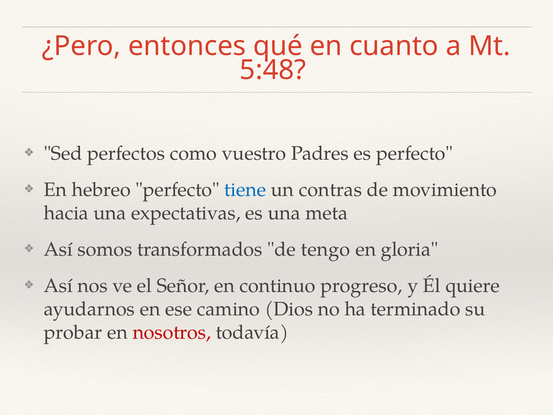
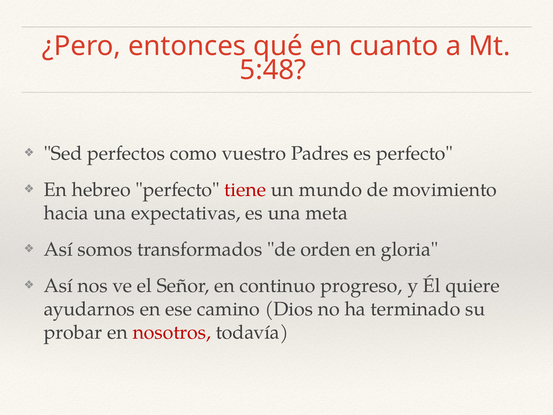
tiene colour: blue -> red
contras: contras -> mundo
tengo: tengo -> orden
